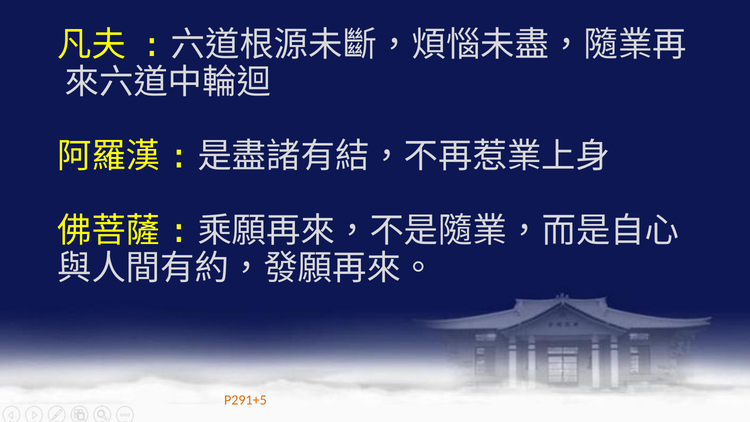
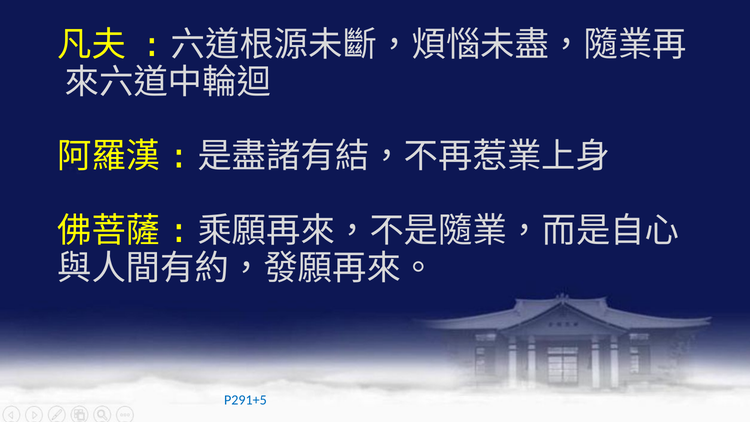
P291+5 colour: orange -> blue
